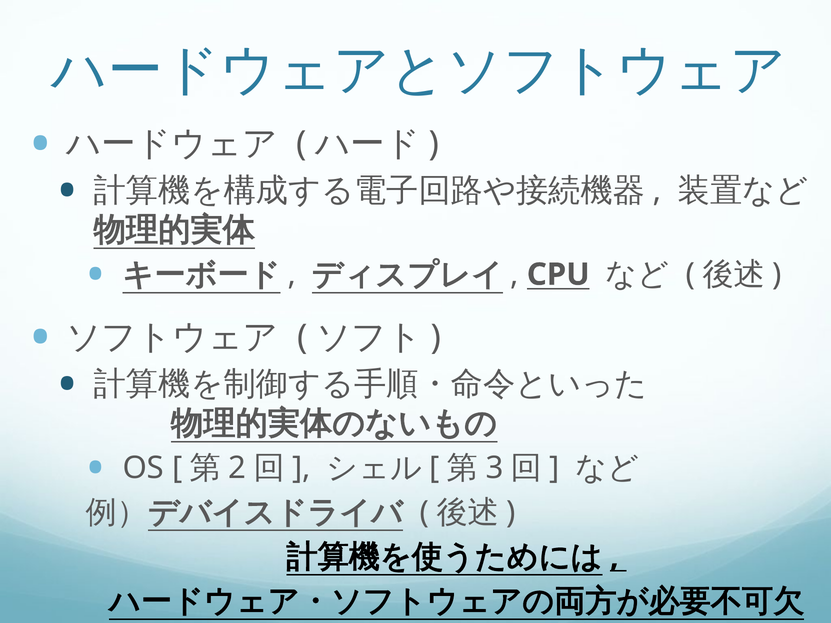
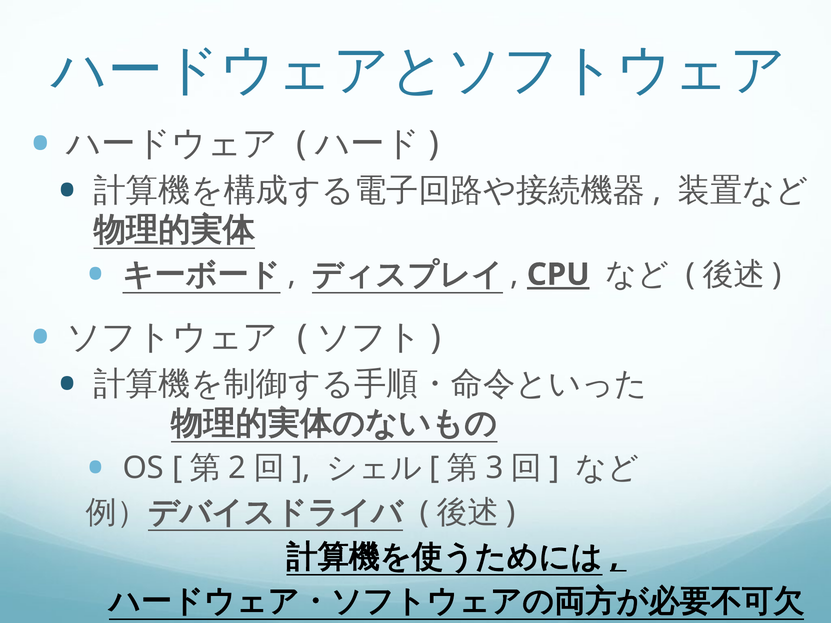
CPU underline: none -> present
